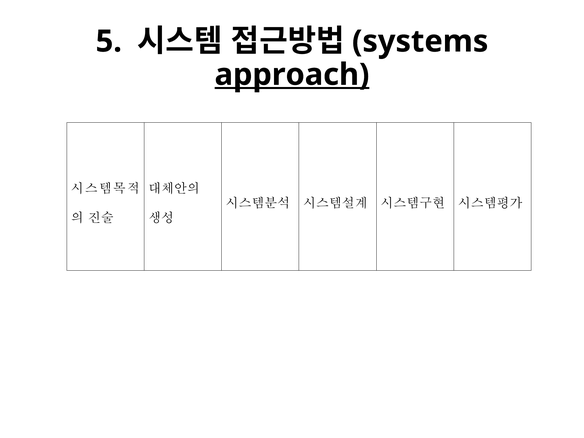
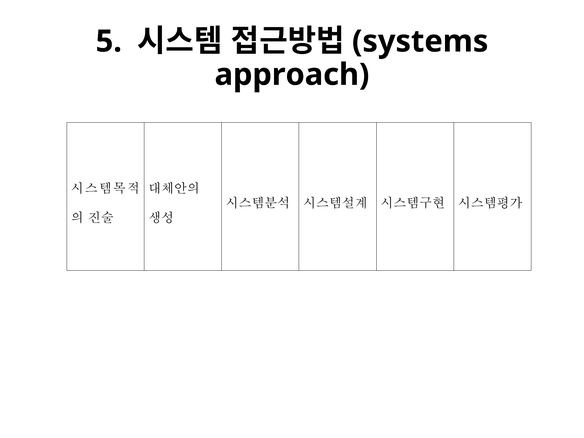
approach underline: present -> none
